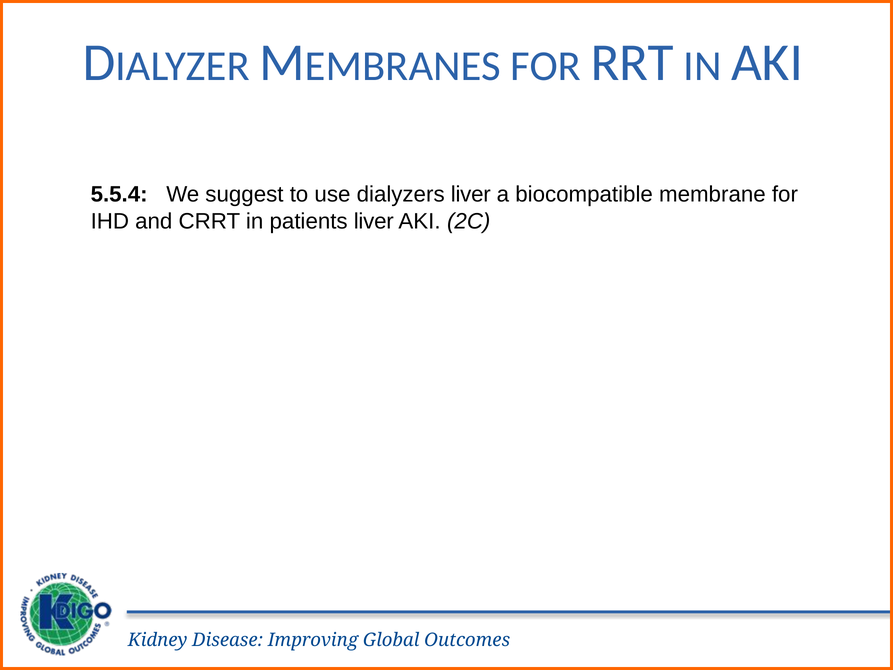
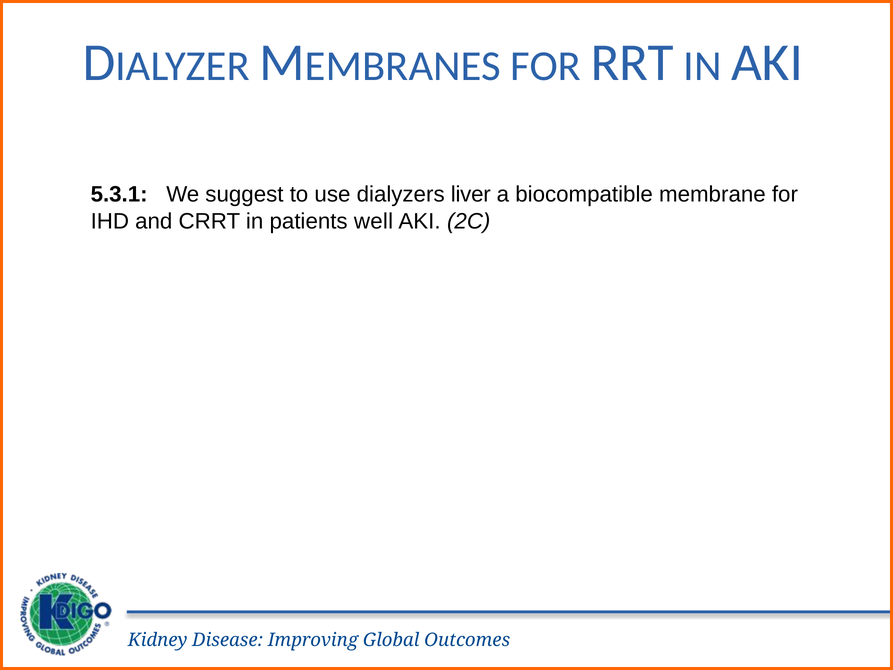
5.5.4: 5.5.4 -> 5.3.1
patients liver: liver -> well
